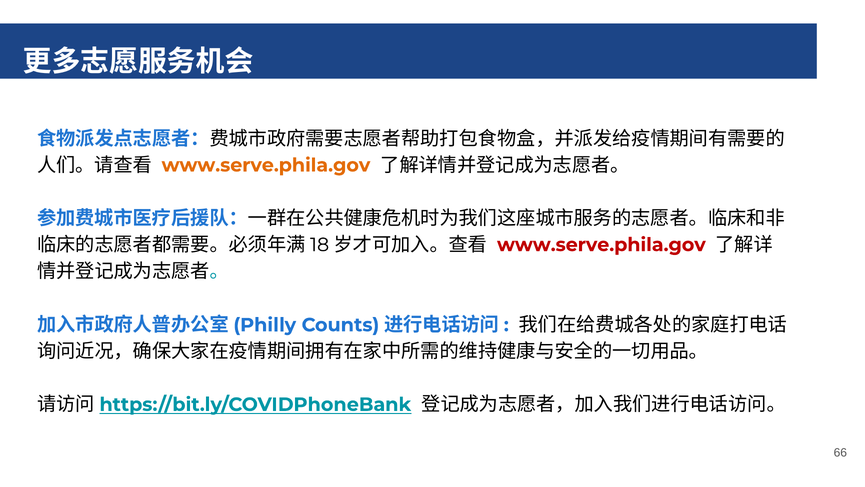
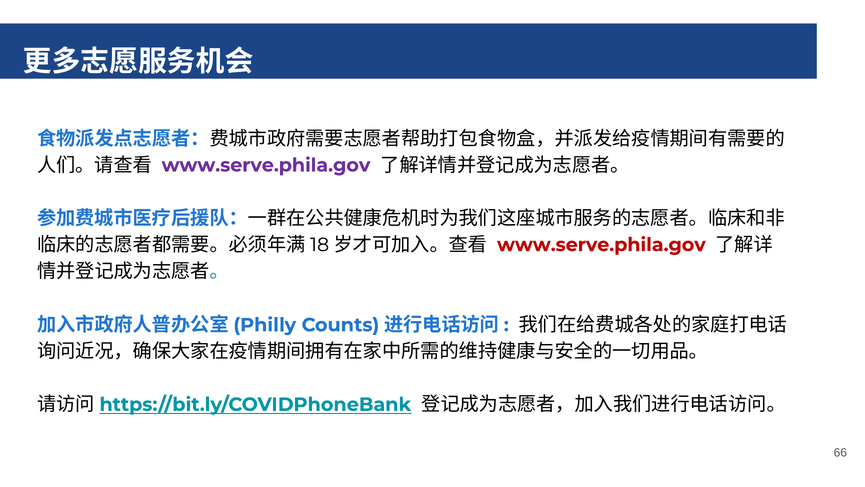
www.serve.phila.gov at (266, 165) colour: orange -> purple
